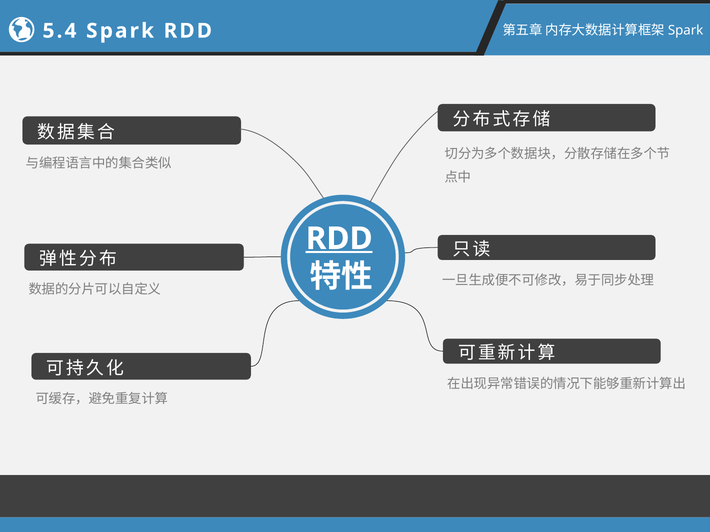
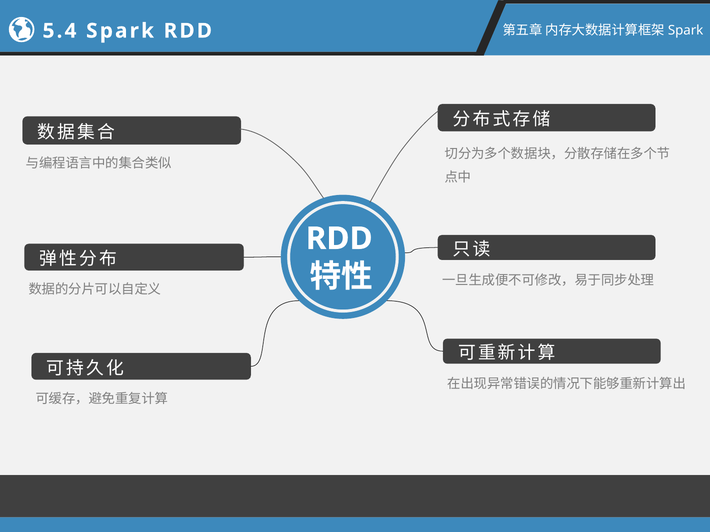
RDD at (339, 239) underline: present -> none
